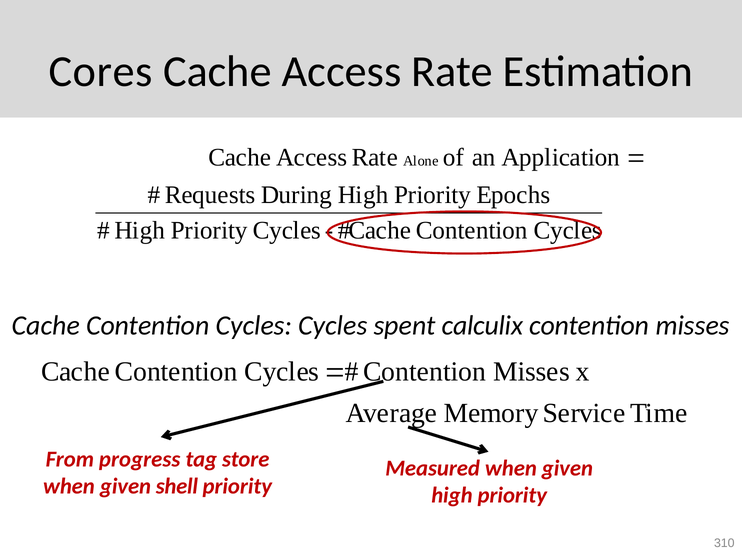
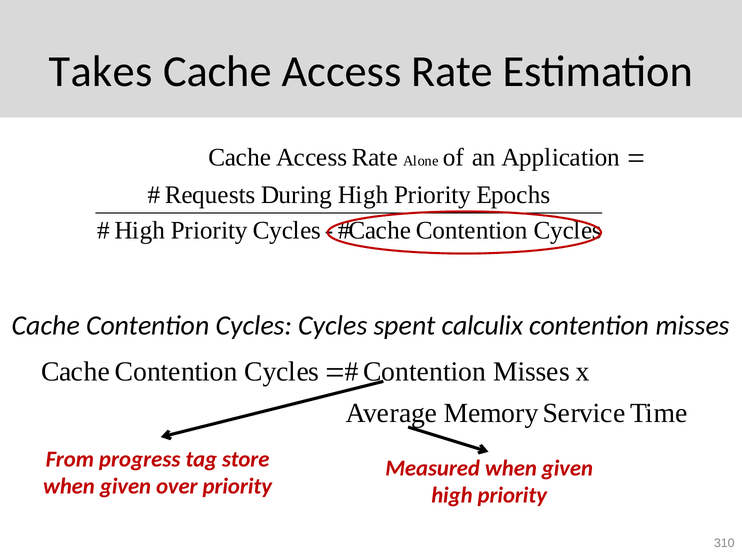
Cores: Cores -> Takes
shell: shell -> over
